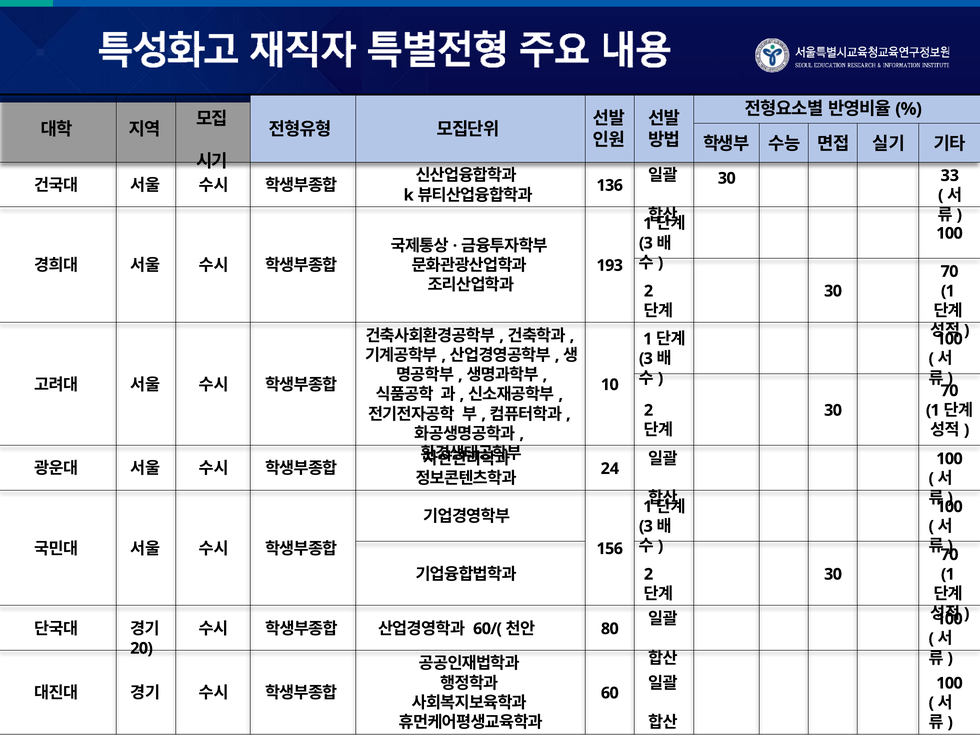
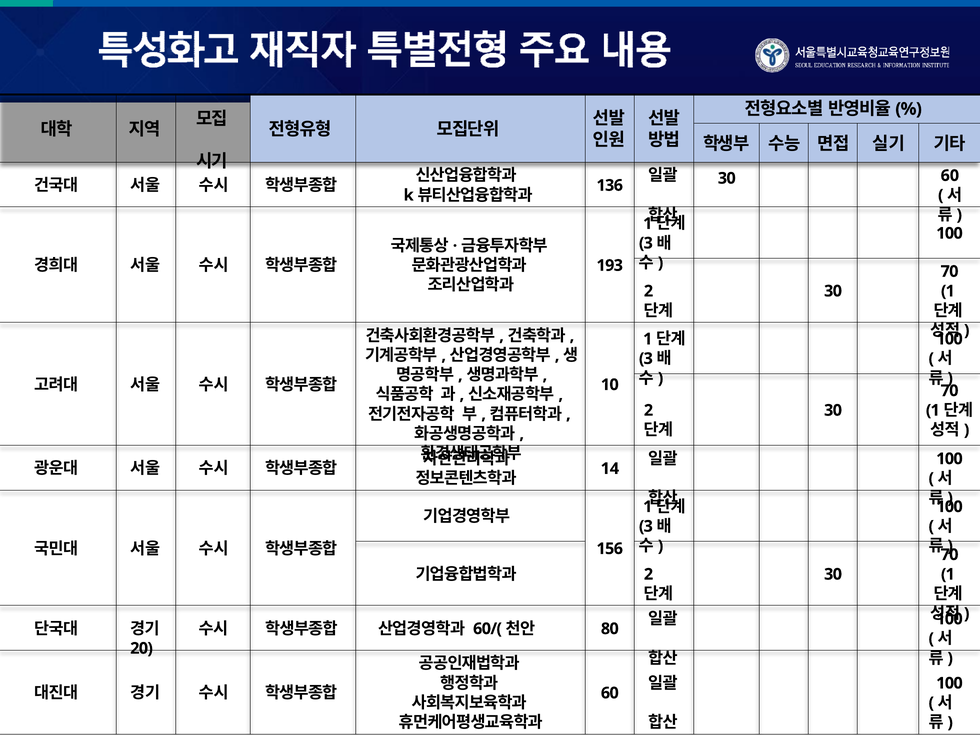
30 33: 33 -> 60
24: 24 -> 14
